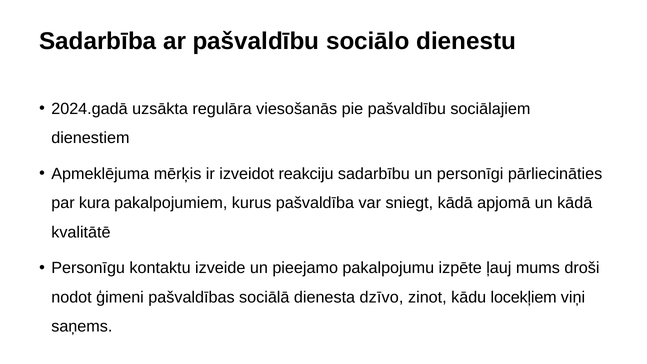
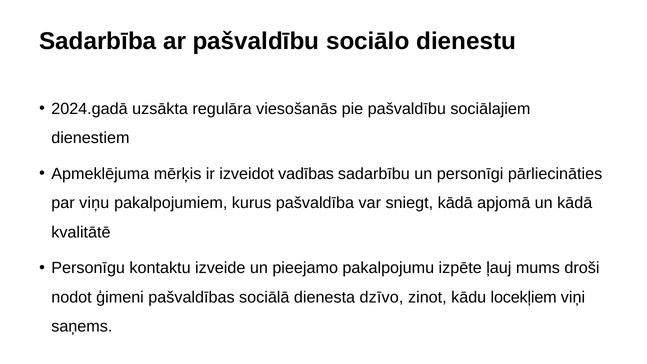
reakciju: reakciju -> vadības
kura: kura -> viņu
